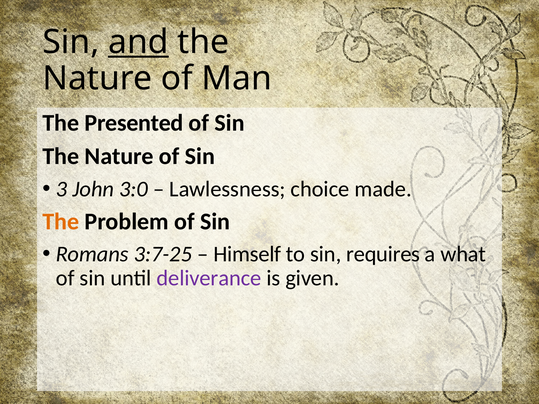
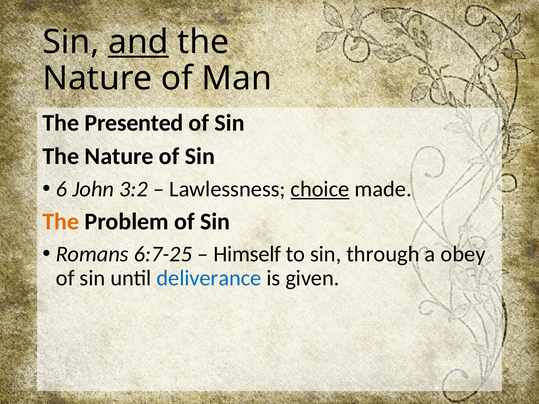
3: 3 -> 6
3:0: 3:0 -> 3:2
choice underline: none -> present
3:7-25: 3:7-25 -> 6:7-25
requires: requires -> through
what: what -> obey
deliverance colour: purple -> blue
